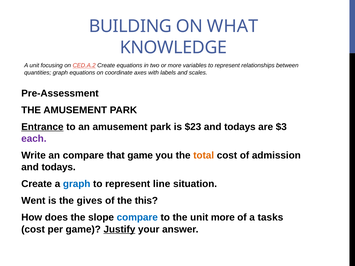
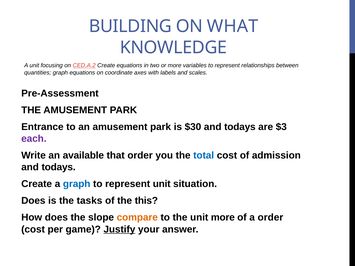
Entrance underline: present -> none
$23: $23 -> $30
an compare: compare -> available
that game: game -> order
total colour: orange -> blue
represent line: line -> unit
Went at (33, 201): Went -> Does
gives: gives -> tasks
compare at (137, 218) colour: blue -> orange
a tasks: tasks -> order
